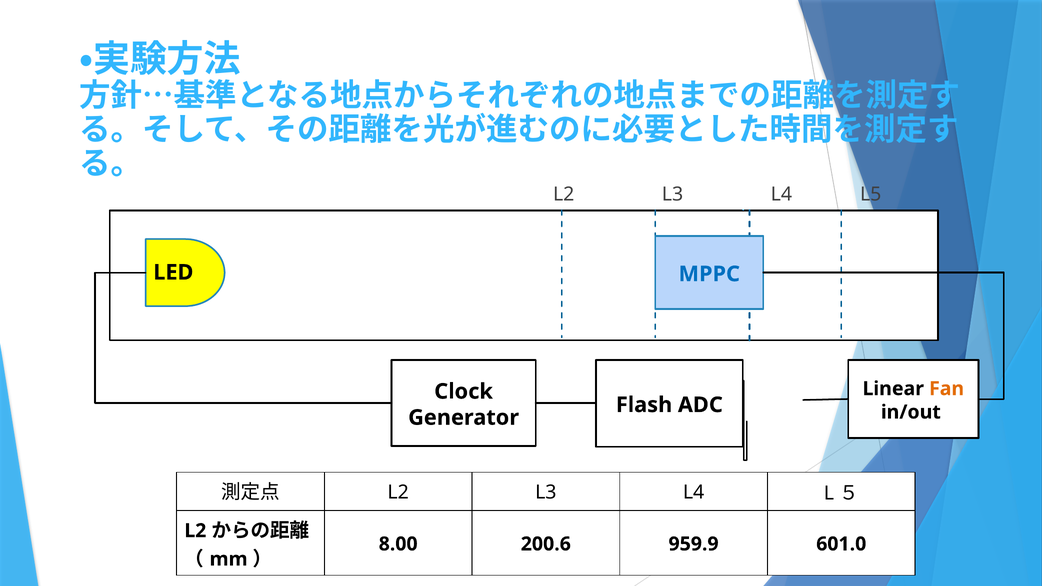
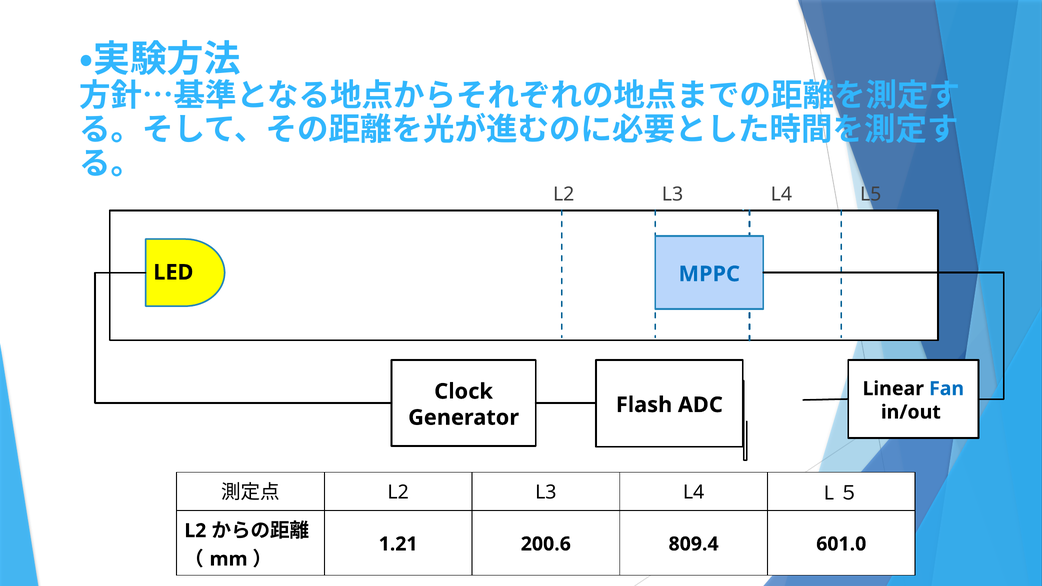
Fan colour: orange -> blue
8.00: 8.00 -> 1.21
959.9: 959.9 -> 809.4
